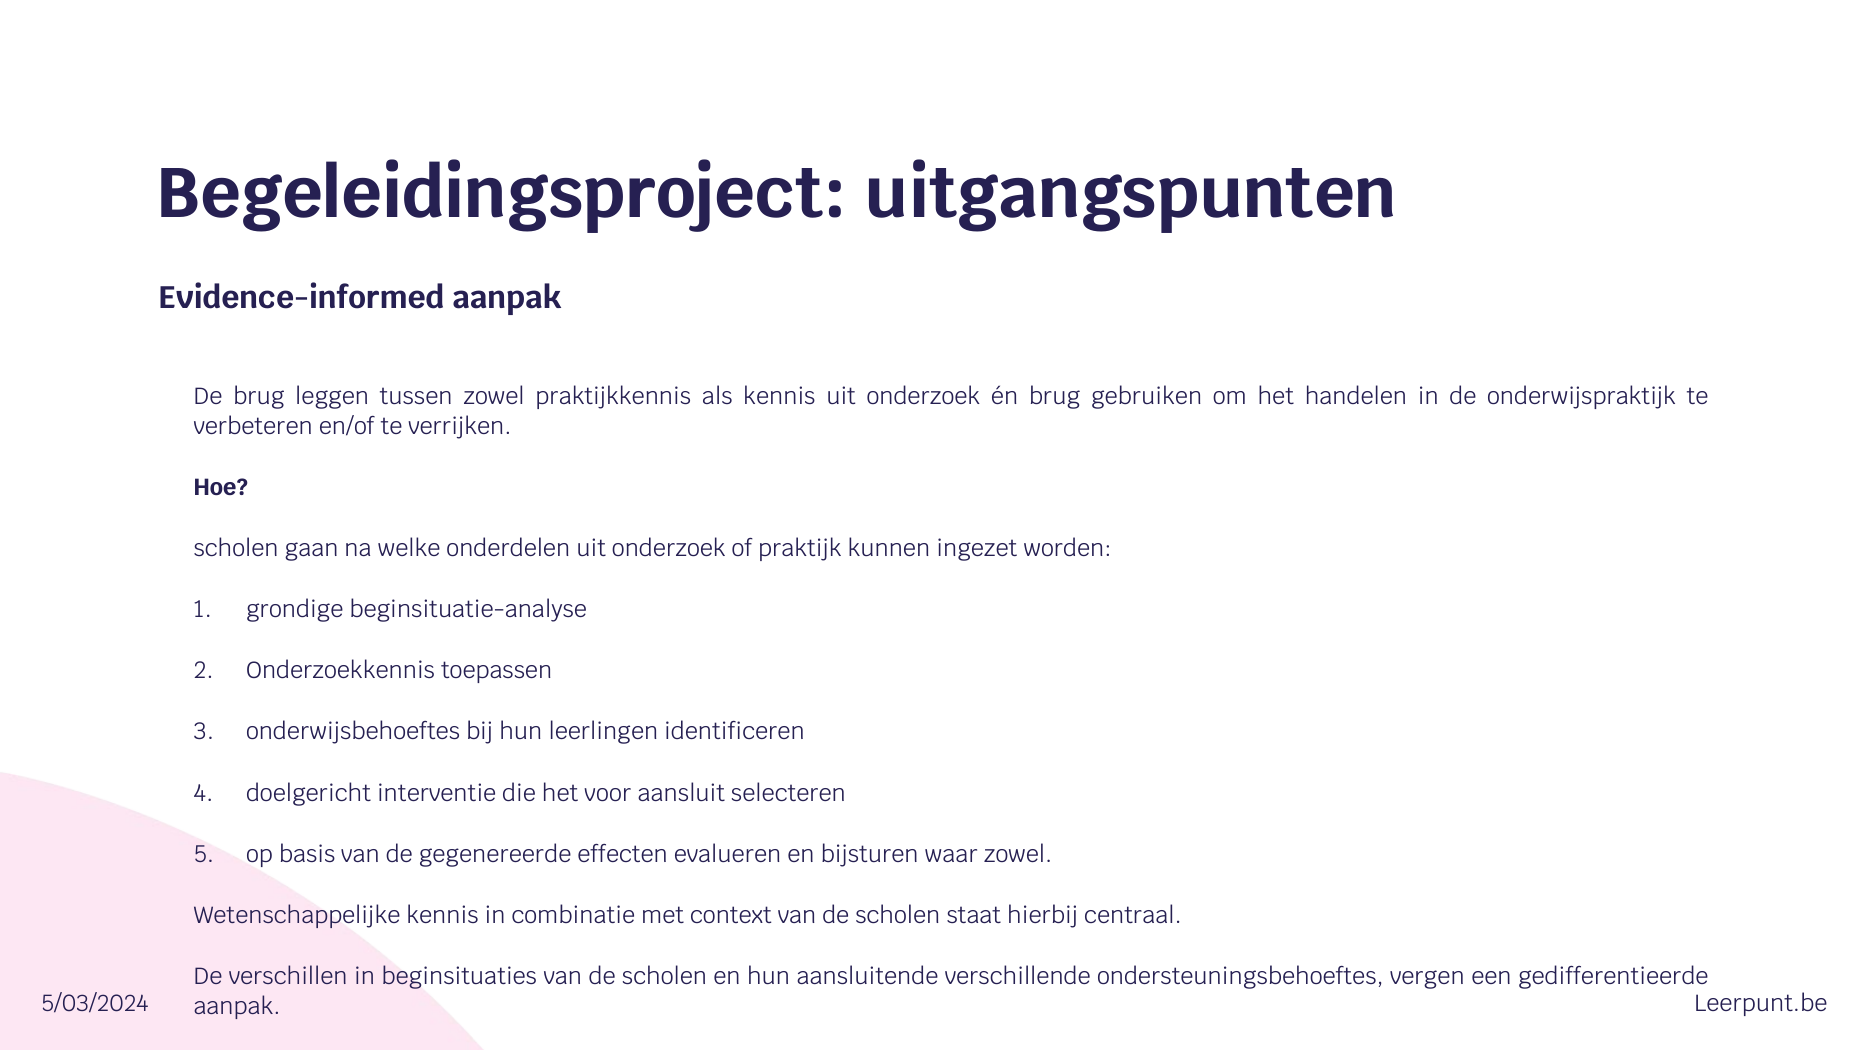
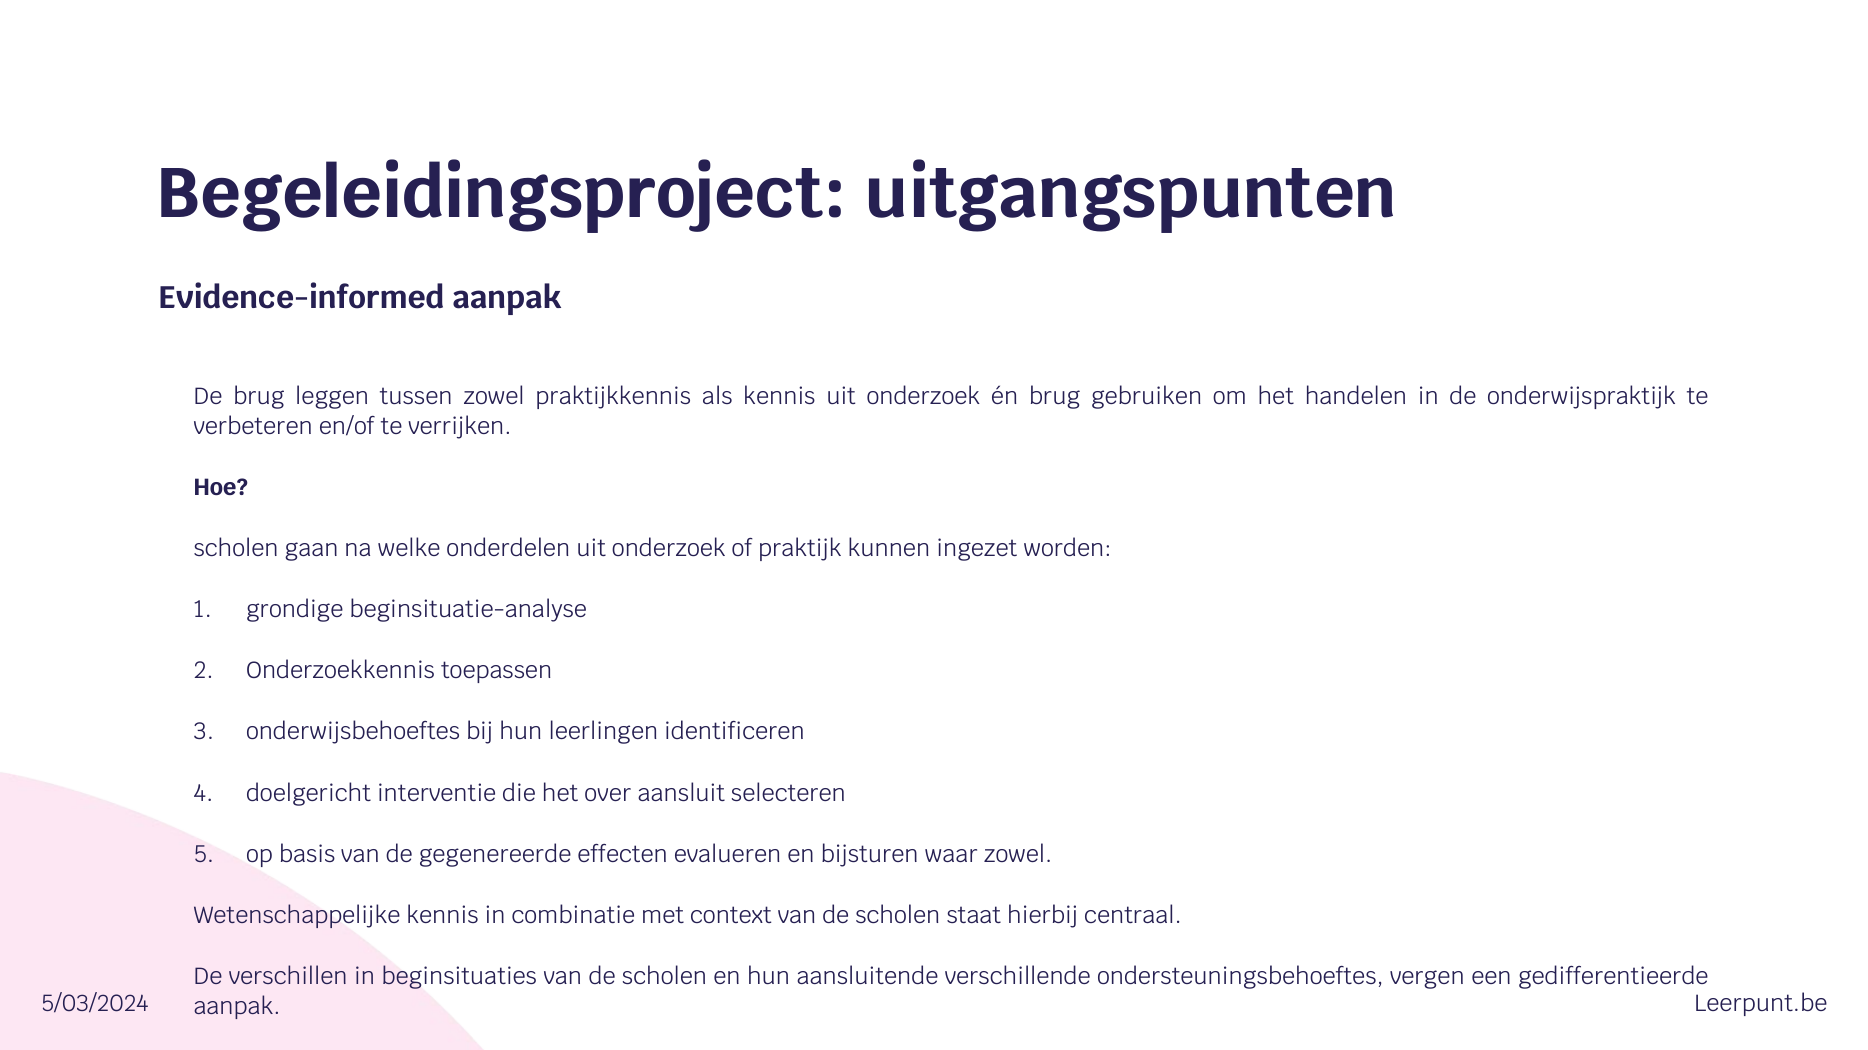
voor: voor -> over
